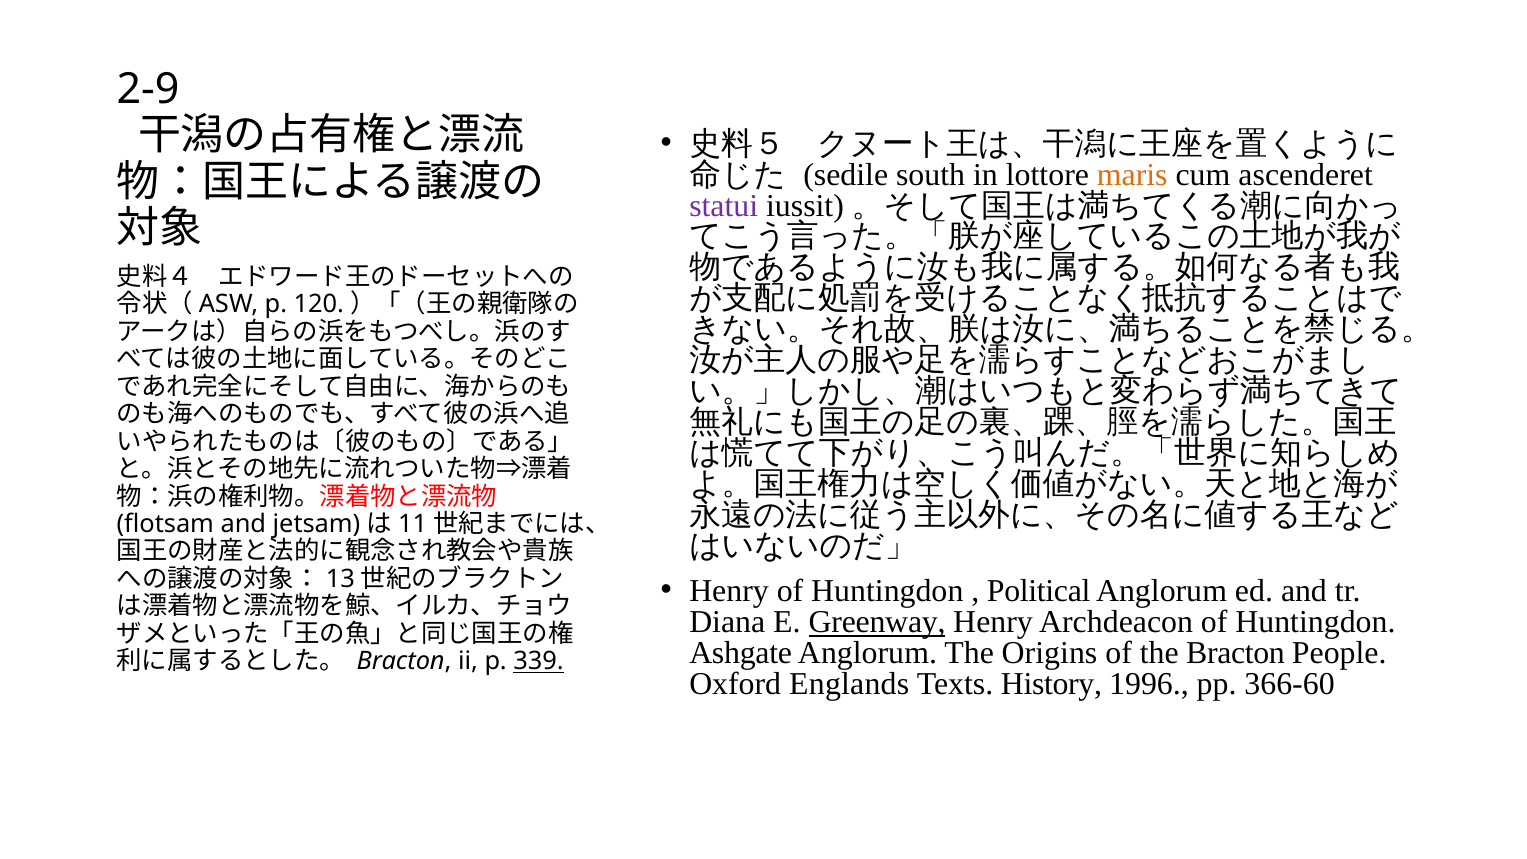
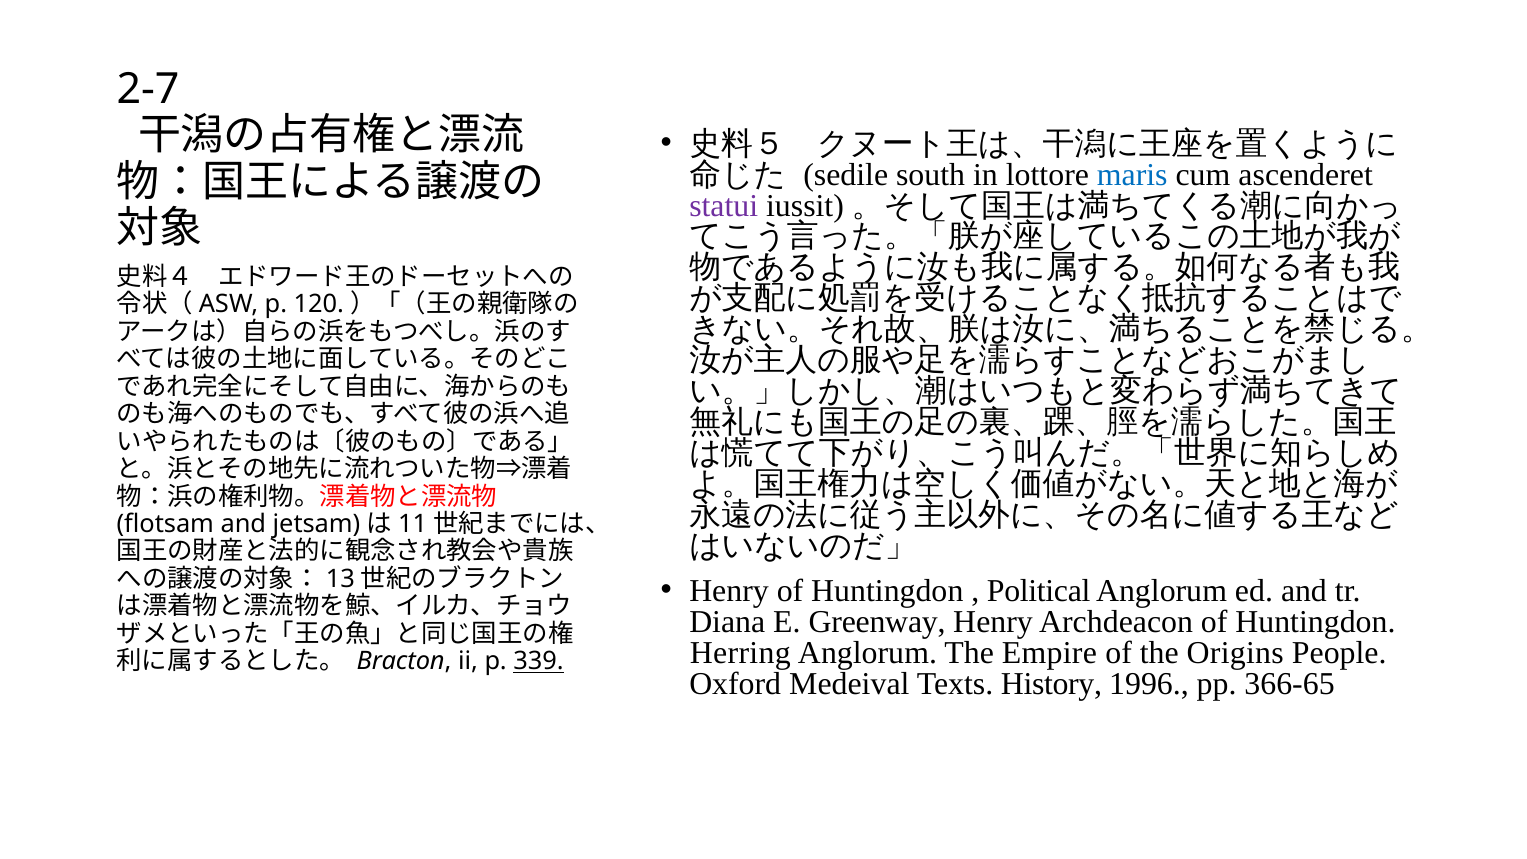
2-9: 2-9 -> 2-7
maris colour: orange -> blue
Greenway underline: present -> none
Ashgate: Ashgate -> Herring
Origins: Origins -> Empire
the Bracton: Bracton -> Origins
Englands: Englands -> Medeival
366-60: 366-60 -> 366-65
